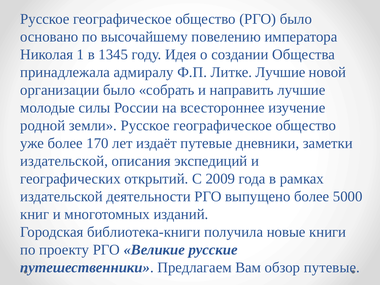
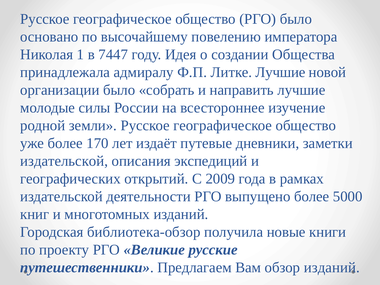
1345: 1345 -> 7447
библиотека-книги: библиотека-книги -> библиотека-обзор
обзор путевые: путевые -> изданий
